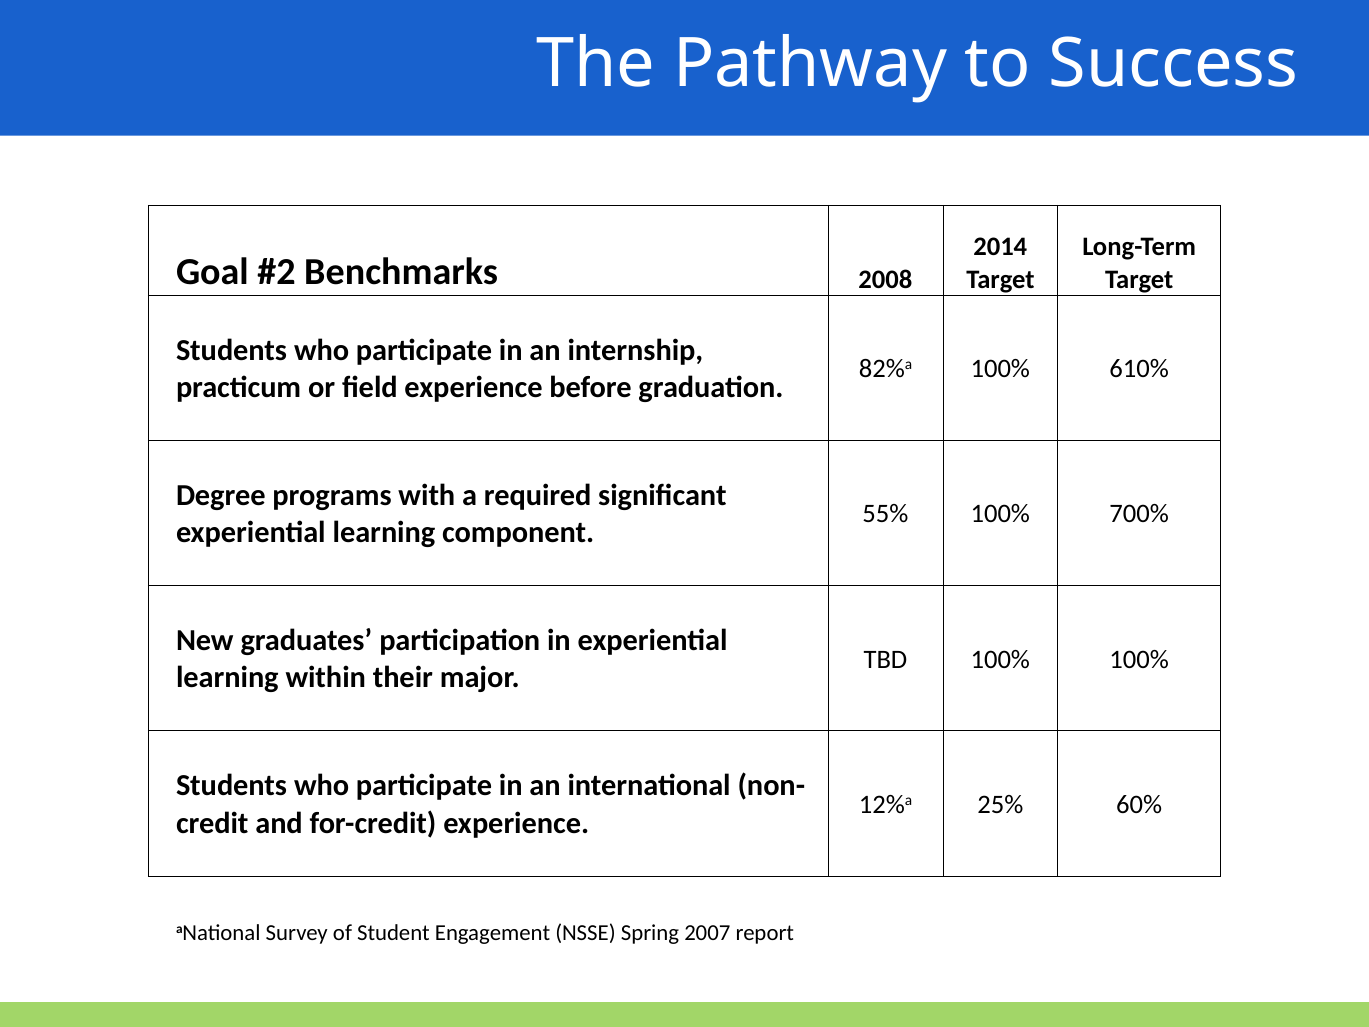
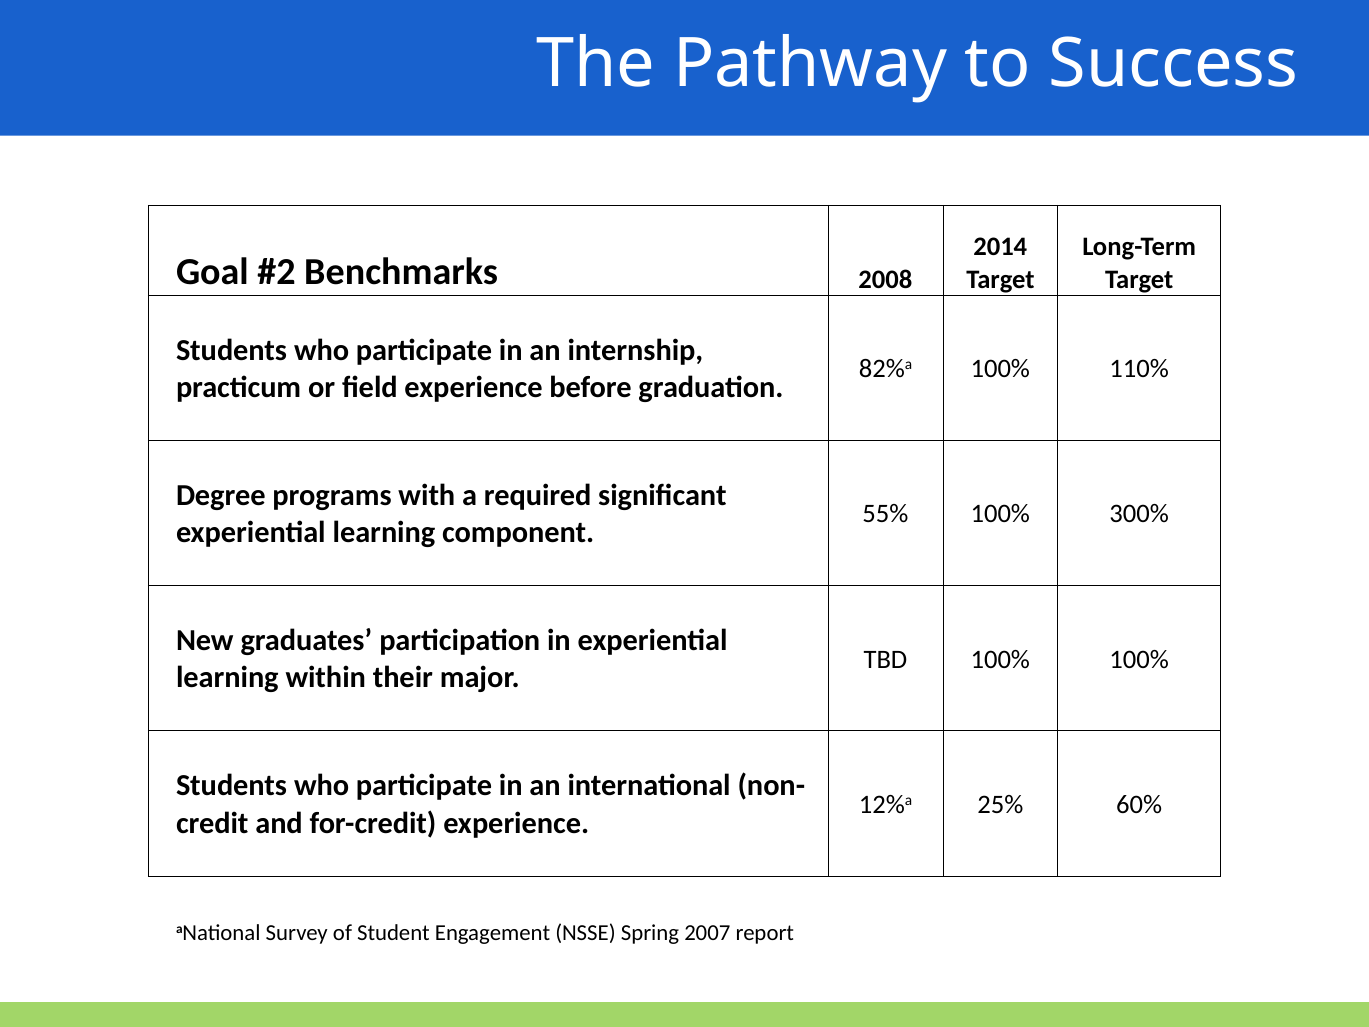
610%: 610% -> 110%
700%: 700% -> 300%
